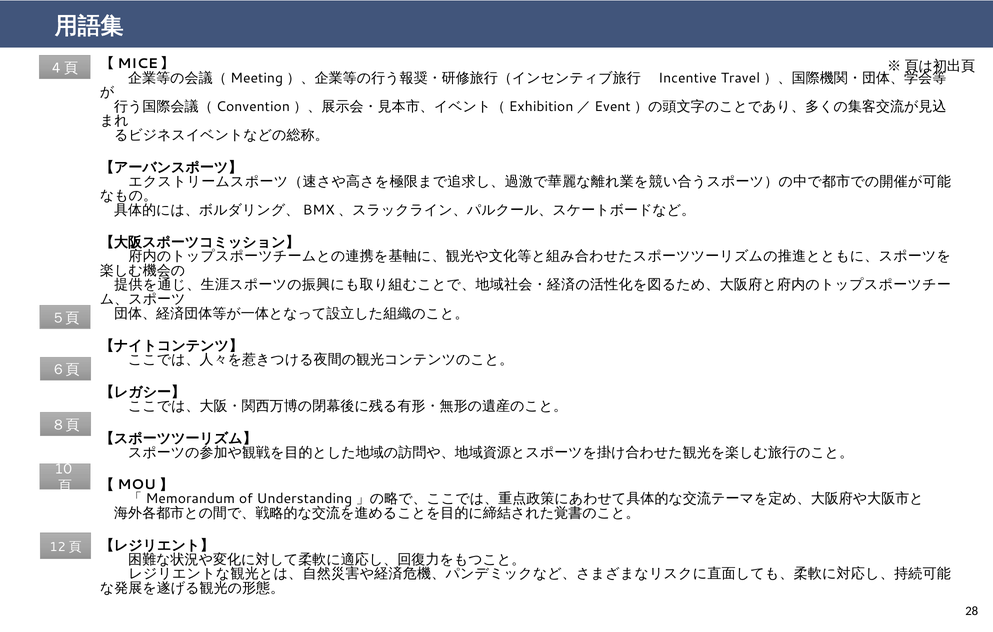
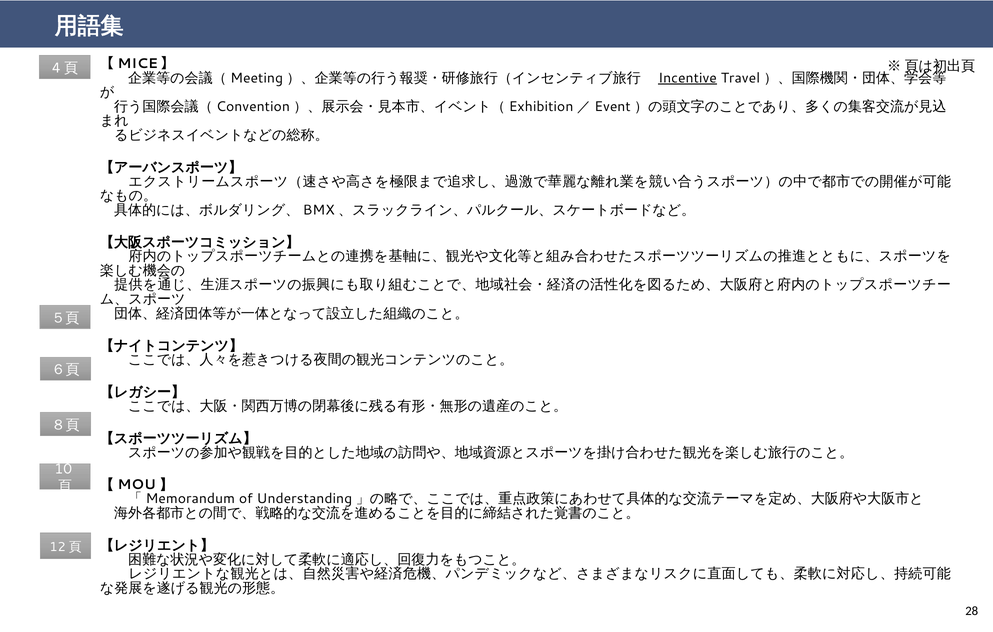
Incentive underline: none -> present
